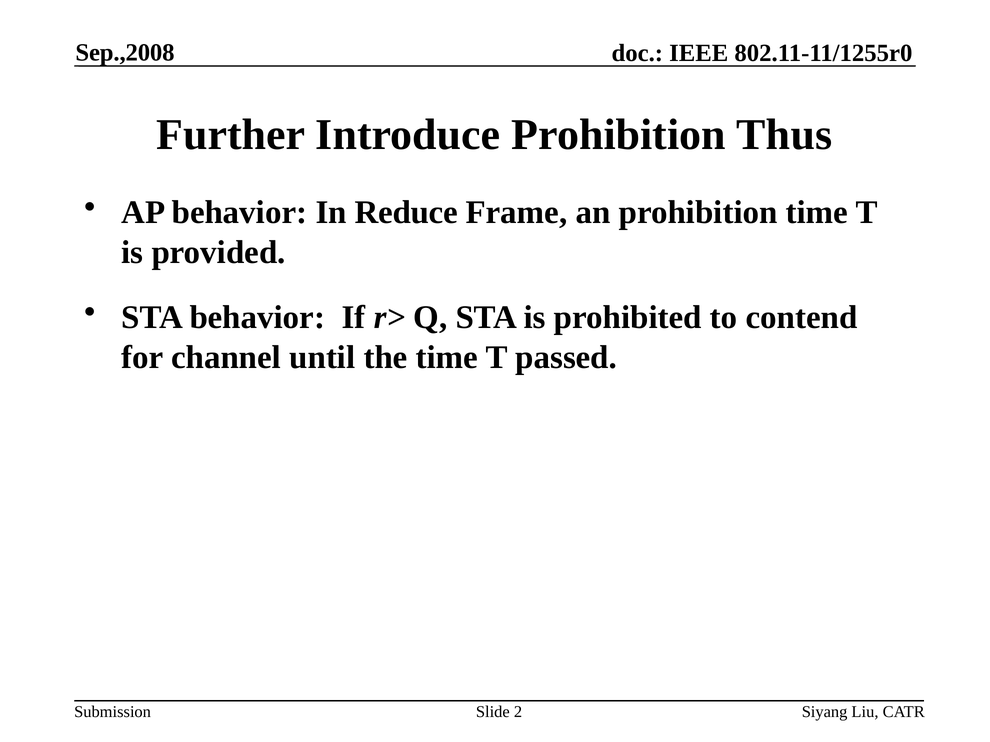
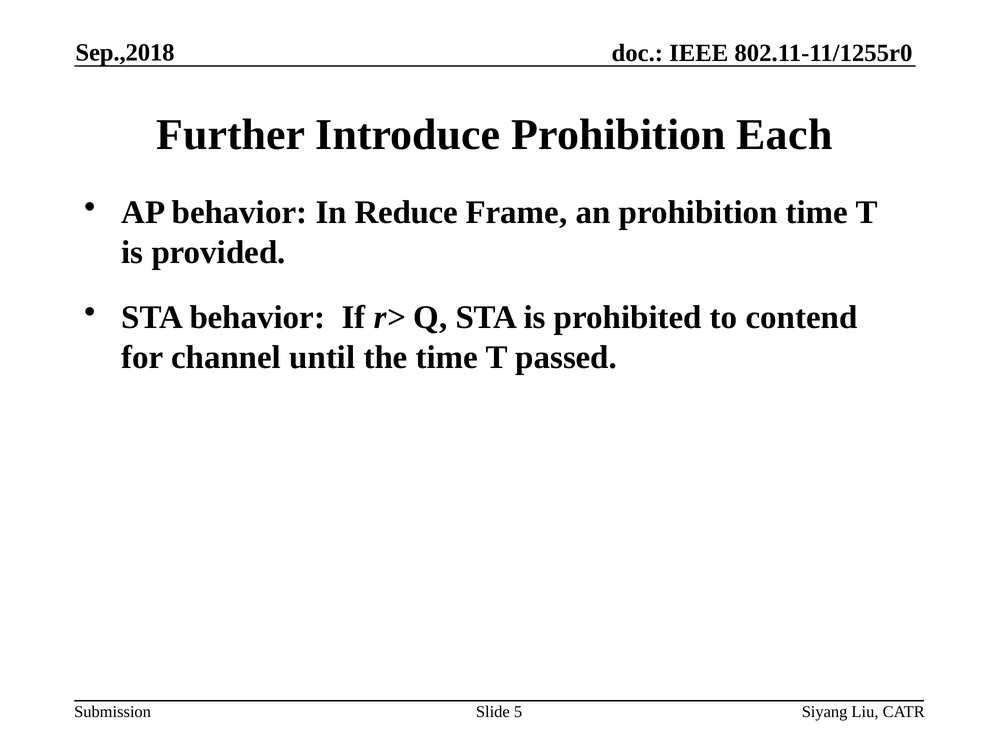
Sep.,2008: Sep.,2008 -> Sep.,2018
Thus: Thus -> Each
2: 2 -> 5
